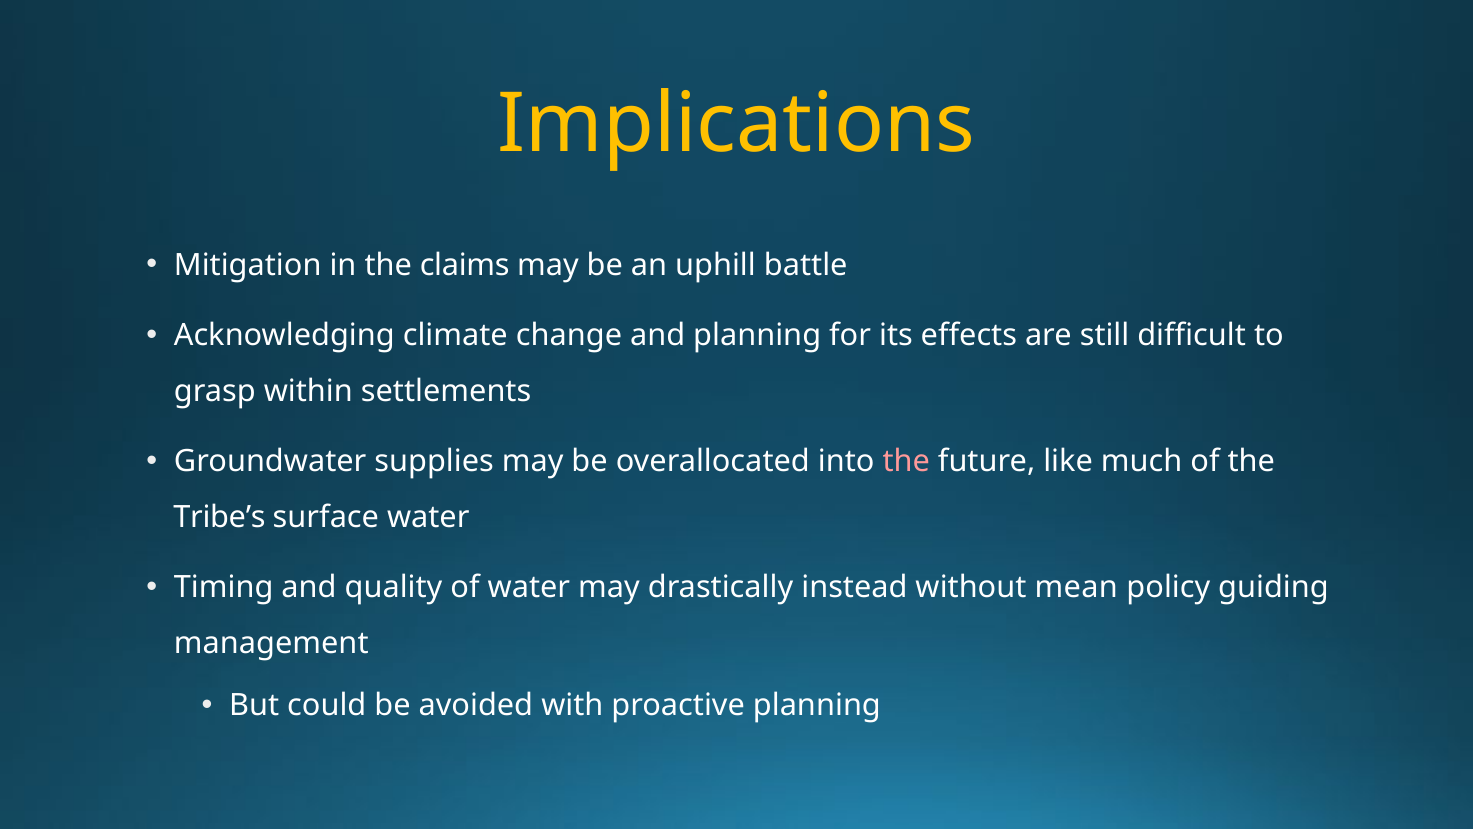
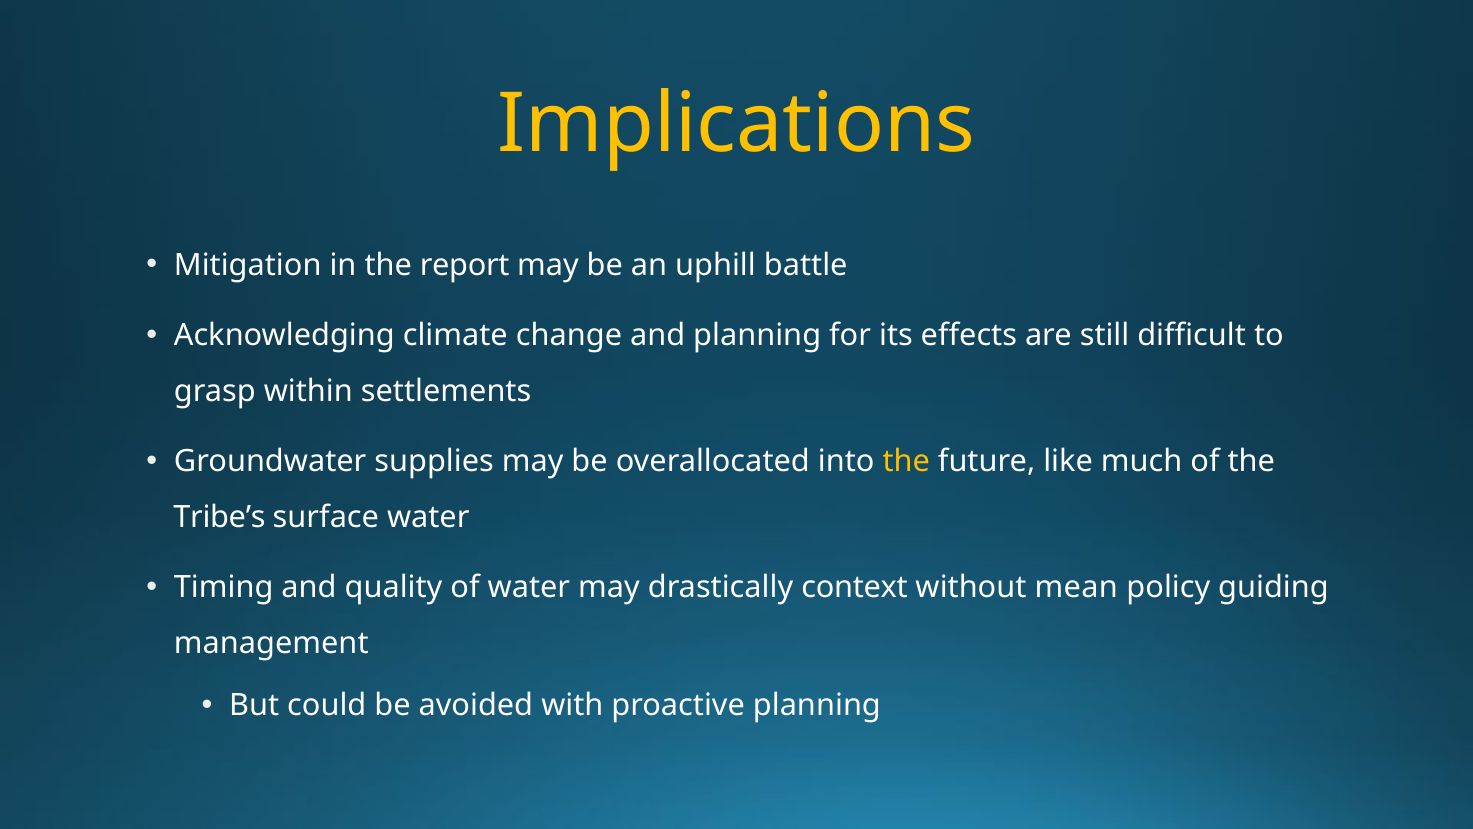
claims: claims -> report
the at (906, 461) colour: pink -> yellow
instead: instead -> context
